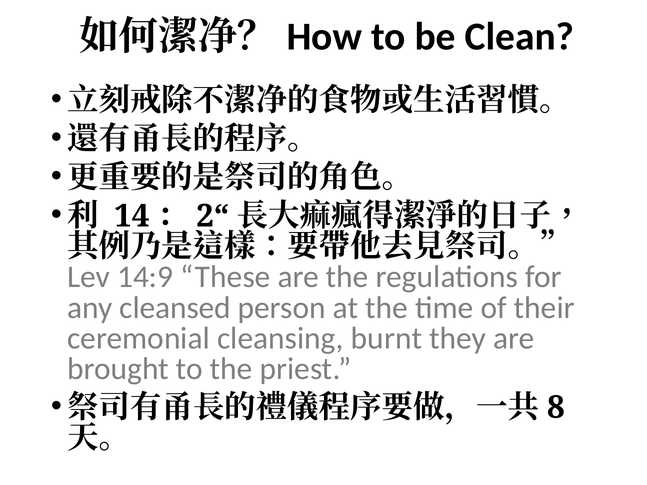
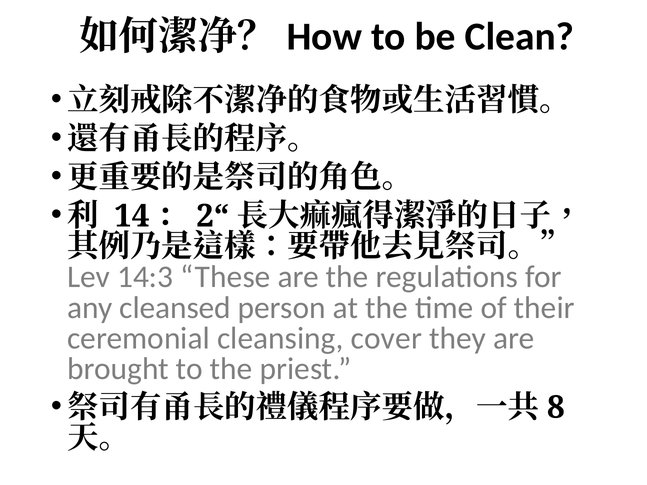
14:9: 14:9 -> 14:3
burnt: burnt -> cover
